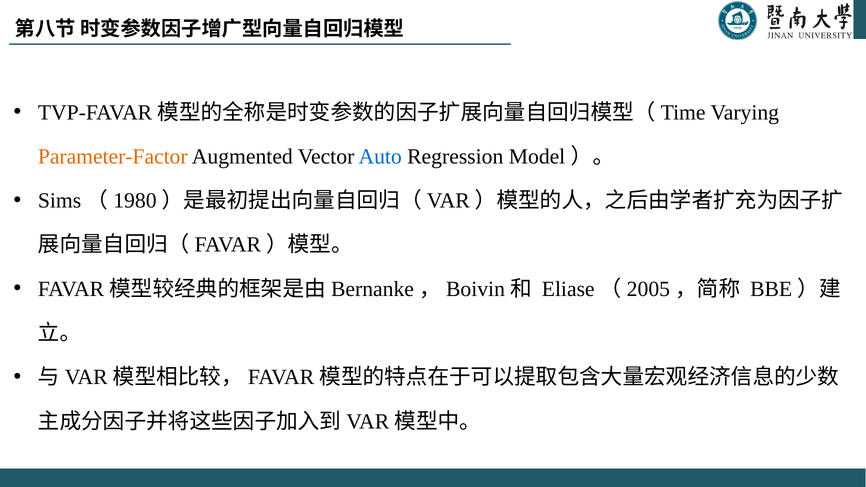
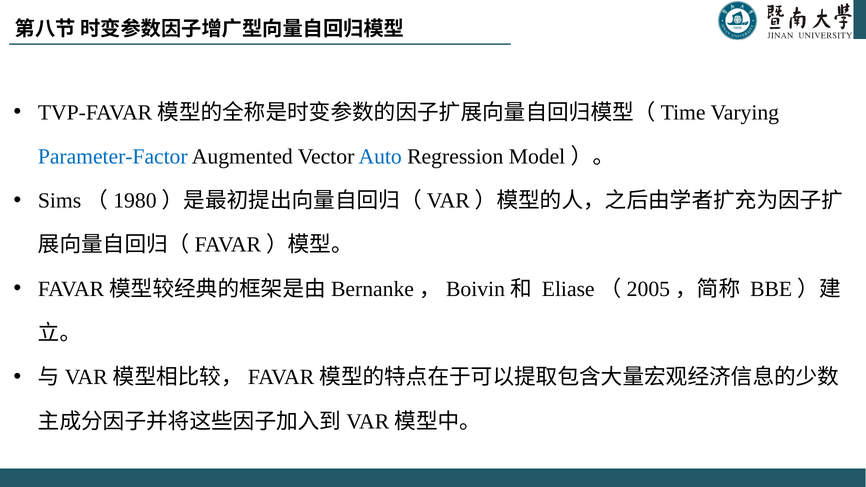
Parameter-Factor colour: orange -> blue
